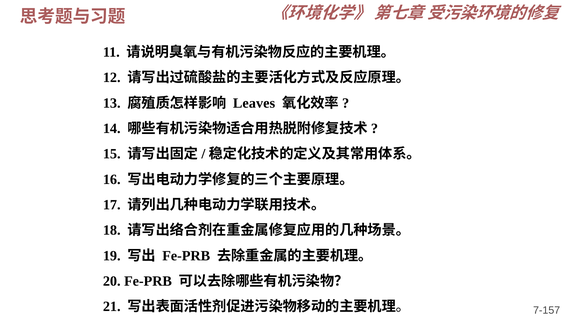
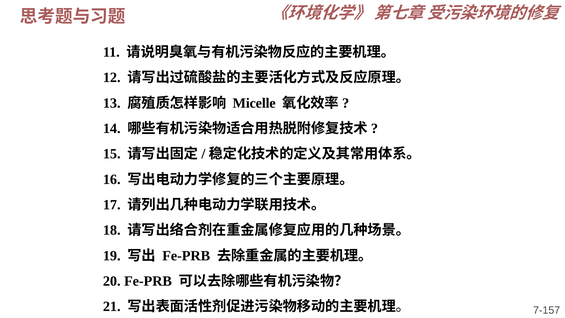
Leaves: Leaves -> Micelle
